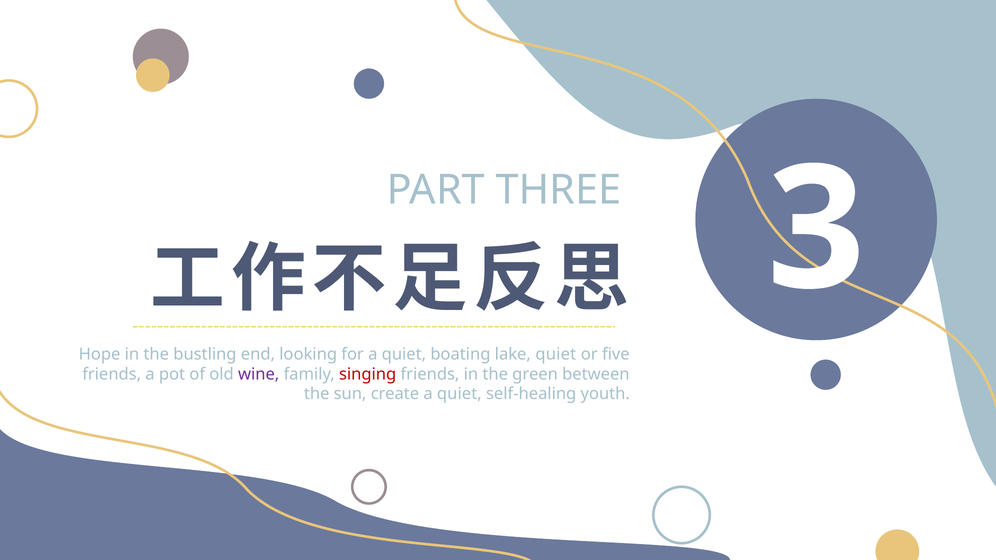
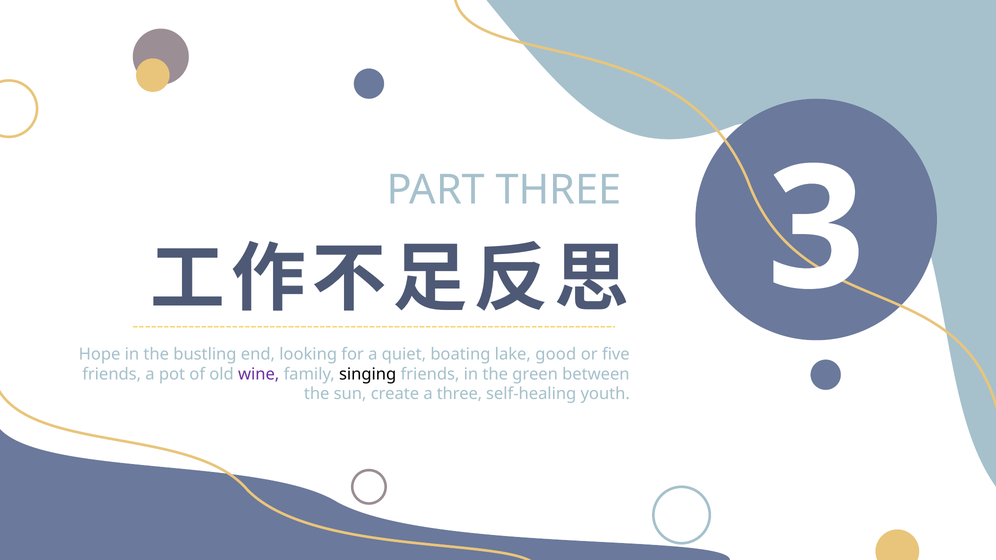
lake quiet: quiet -> good
singing colour: red -> black
create a quiet: quiet -> three
